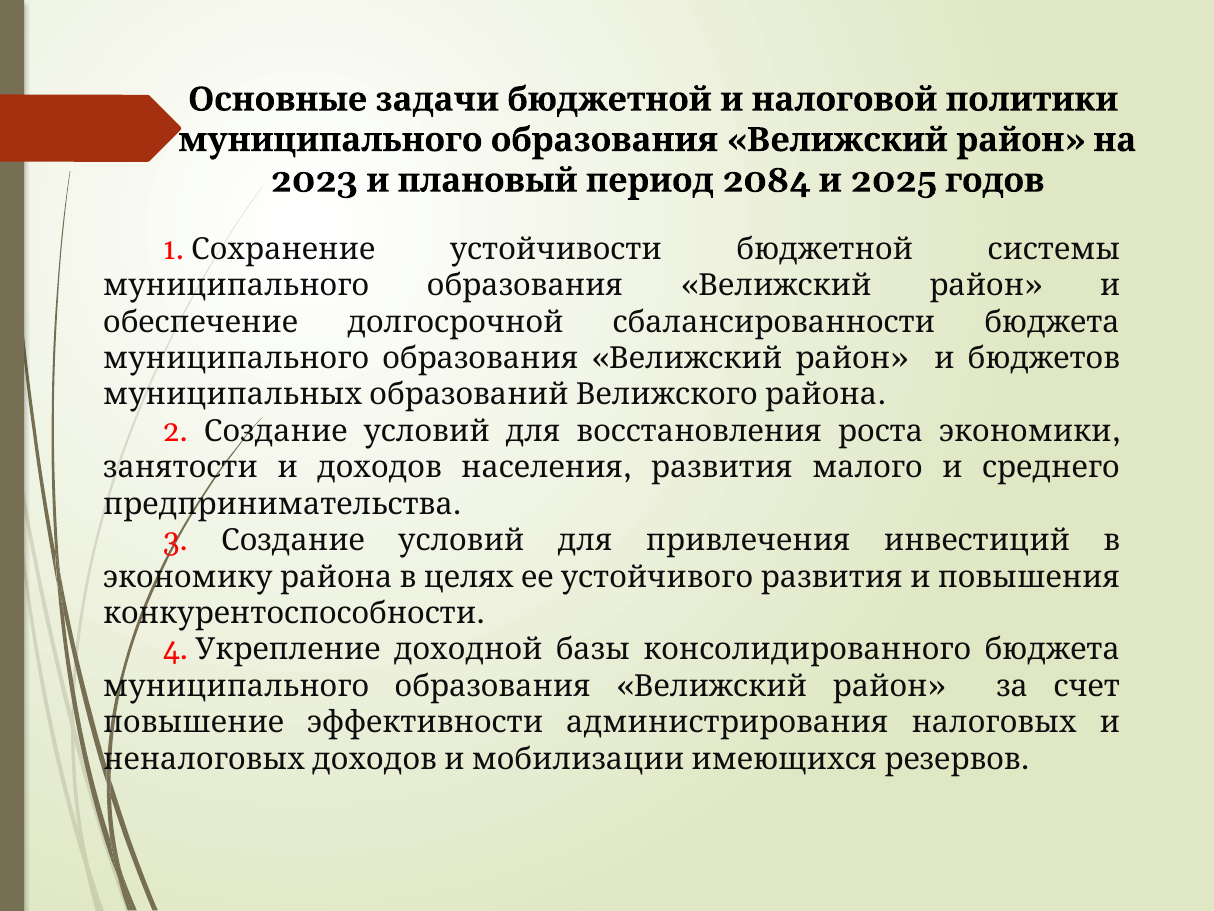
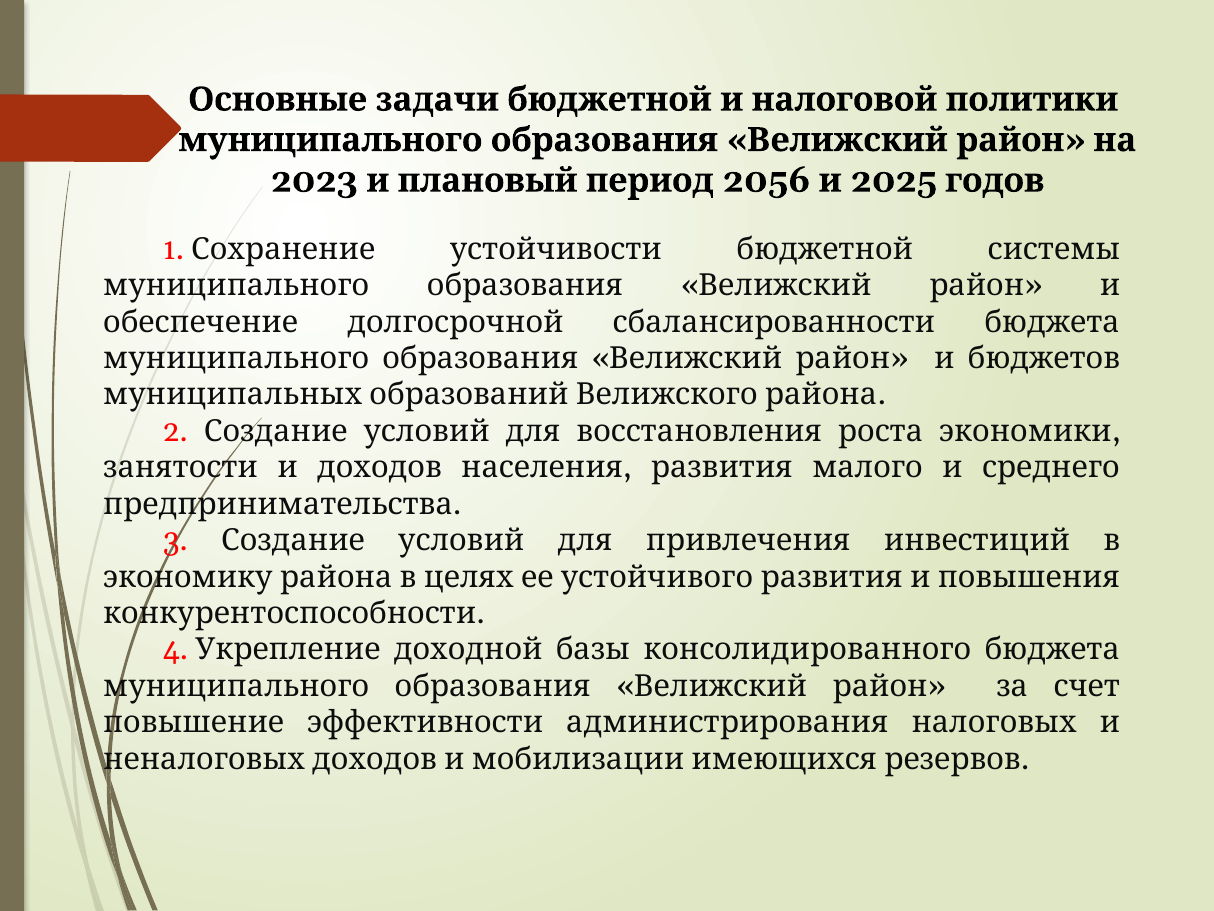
2084: 2084 -> 2056
